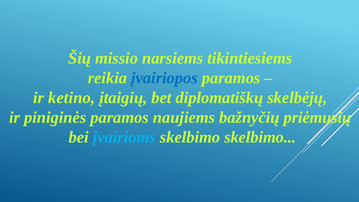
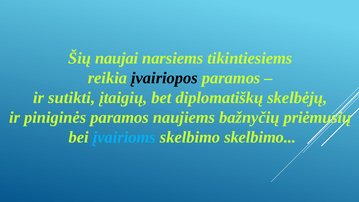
missio: missio -> naujai
įvairiopos colour: blue -> black
ketino: ketino -> sutikti
